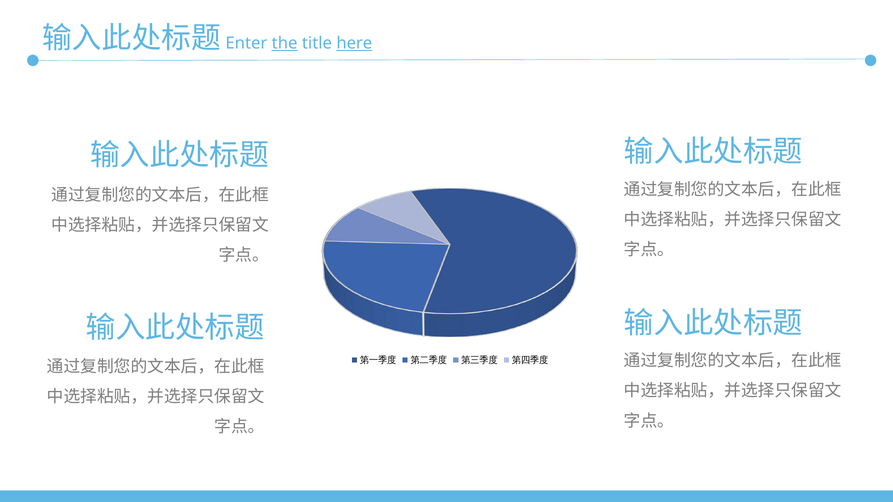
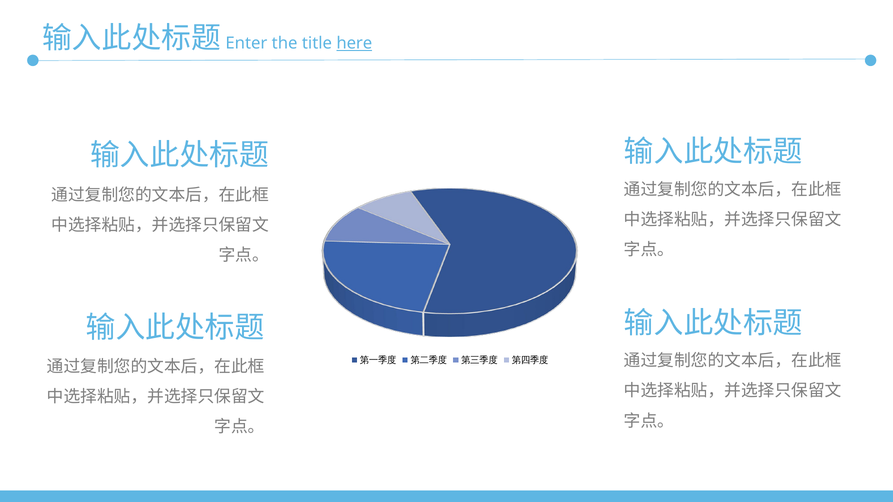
the underline: present -> none
